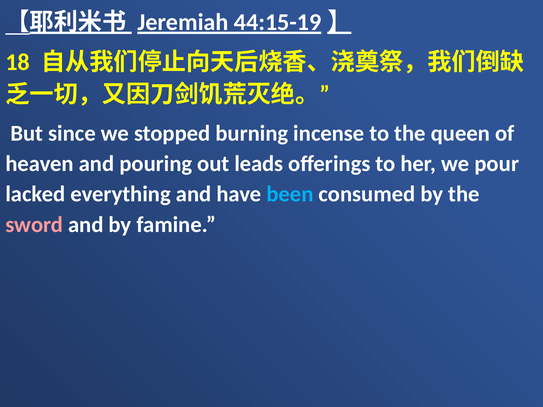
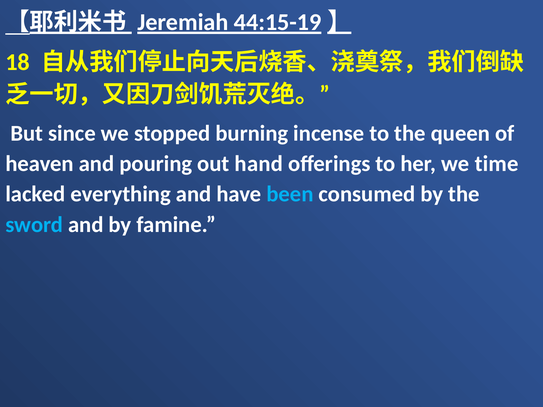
leads: leads -> hand
pour: pour -> time
sword colour: pink -> light blue
